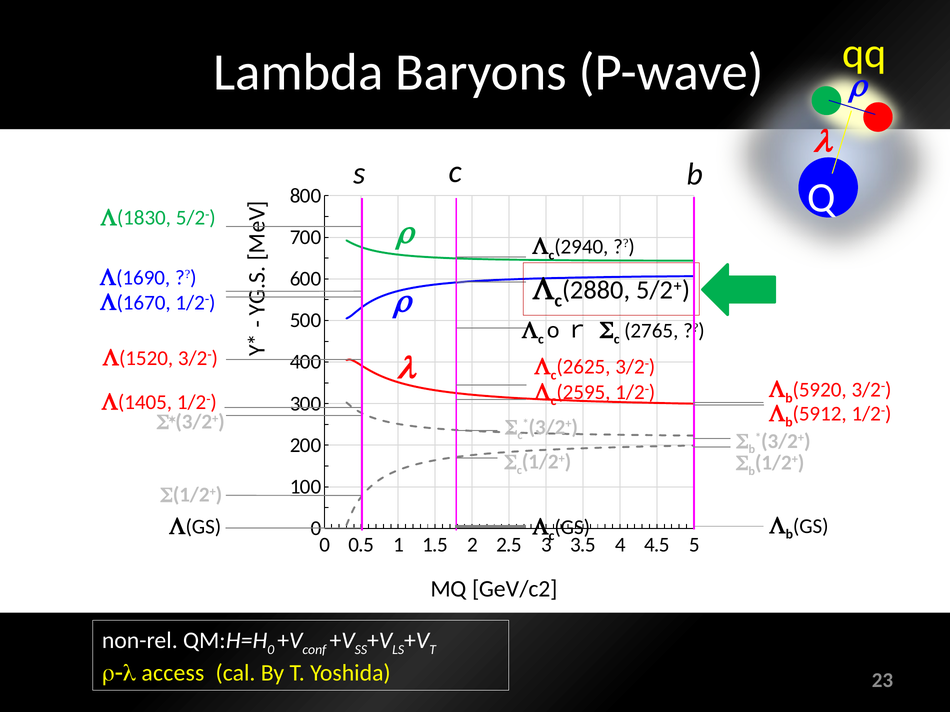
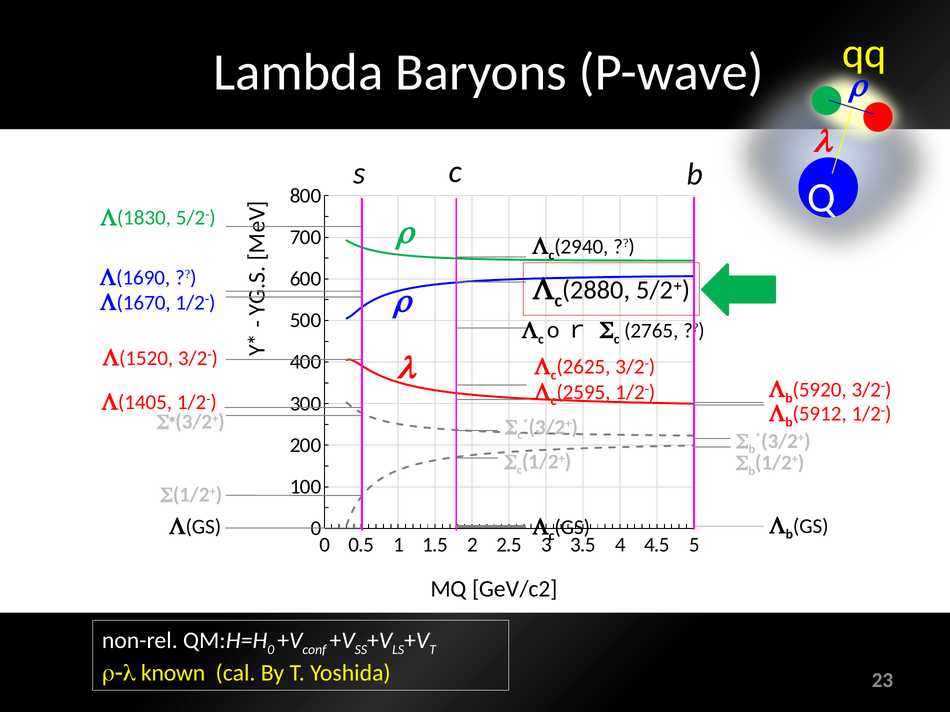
access: access -> known
